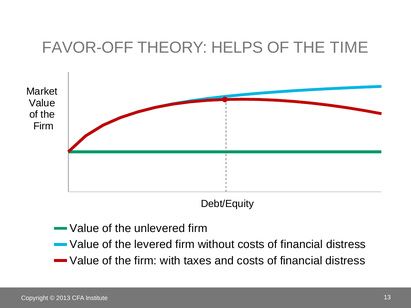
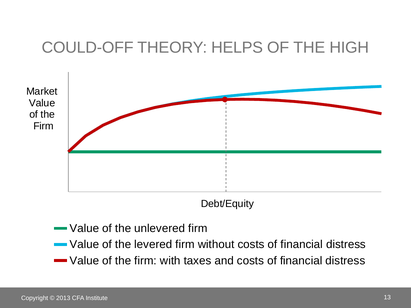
FAVOR-OFF: FAVOR-OFF -> COULD-OFF
TIME: TIME -> HIGH
